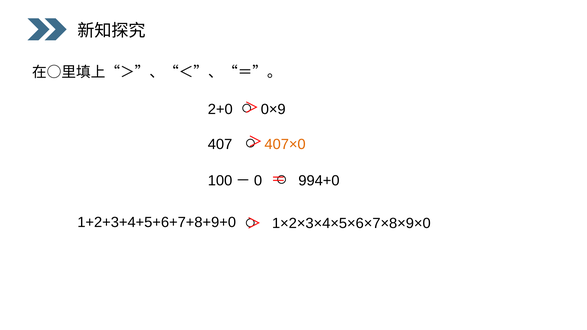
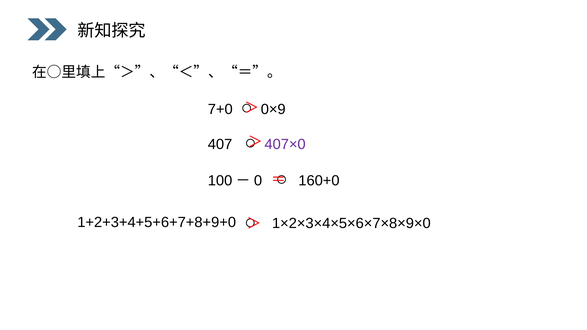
2+0: 2+0 -> 7+0
407×0 colour: orange -> purple
994+0: 994+0 -> 160+0
